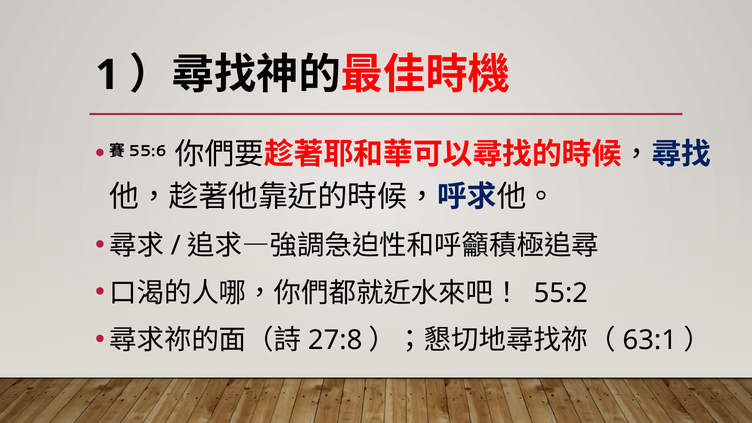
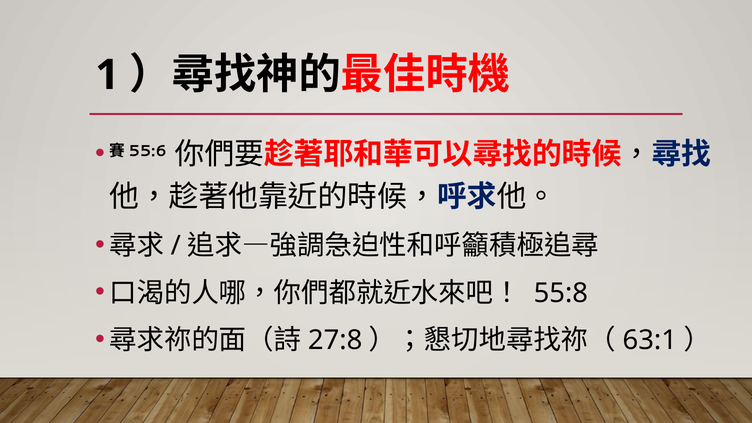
55:2: 55:2 -> 55:8
